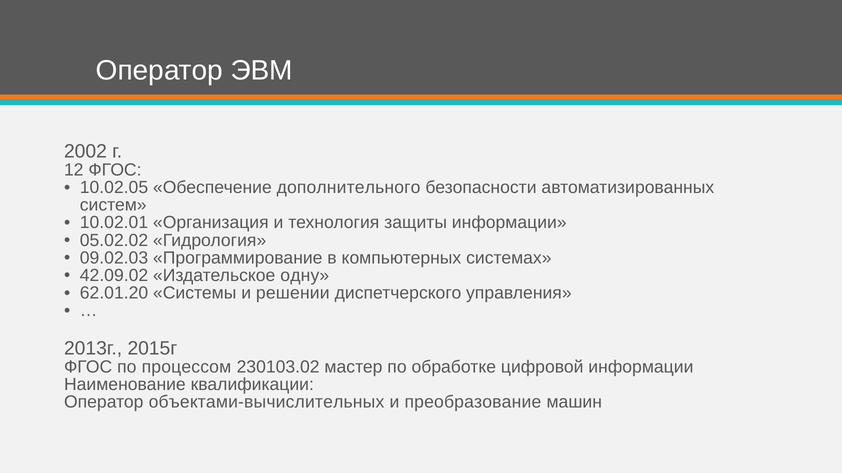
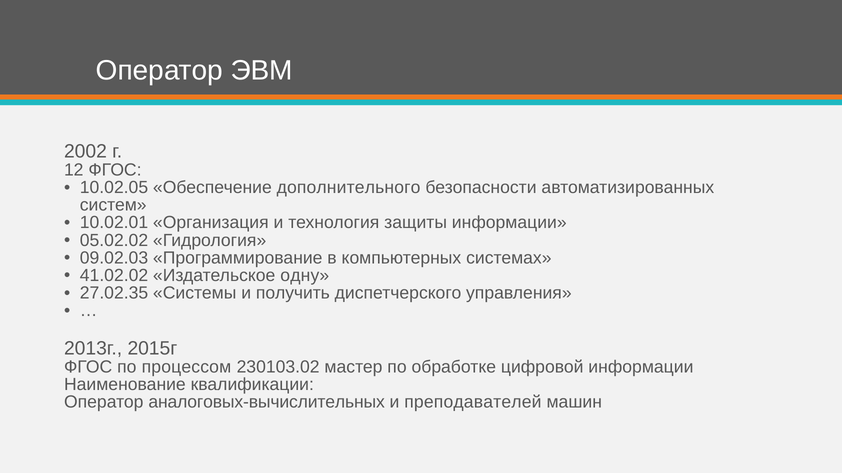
42.09.02: 42.09.02 -> 41.02.02
62.01.20: 62.01.20 -> 27.02.35
решении: решении -> получить
объектами-вычислительных: объектами-вычислительных -> аналоговых-вычислительных
преобразование: преобразование -> преподавателей
